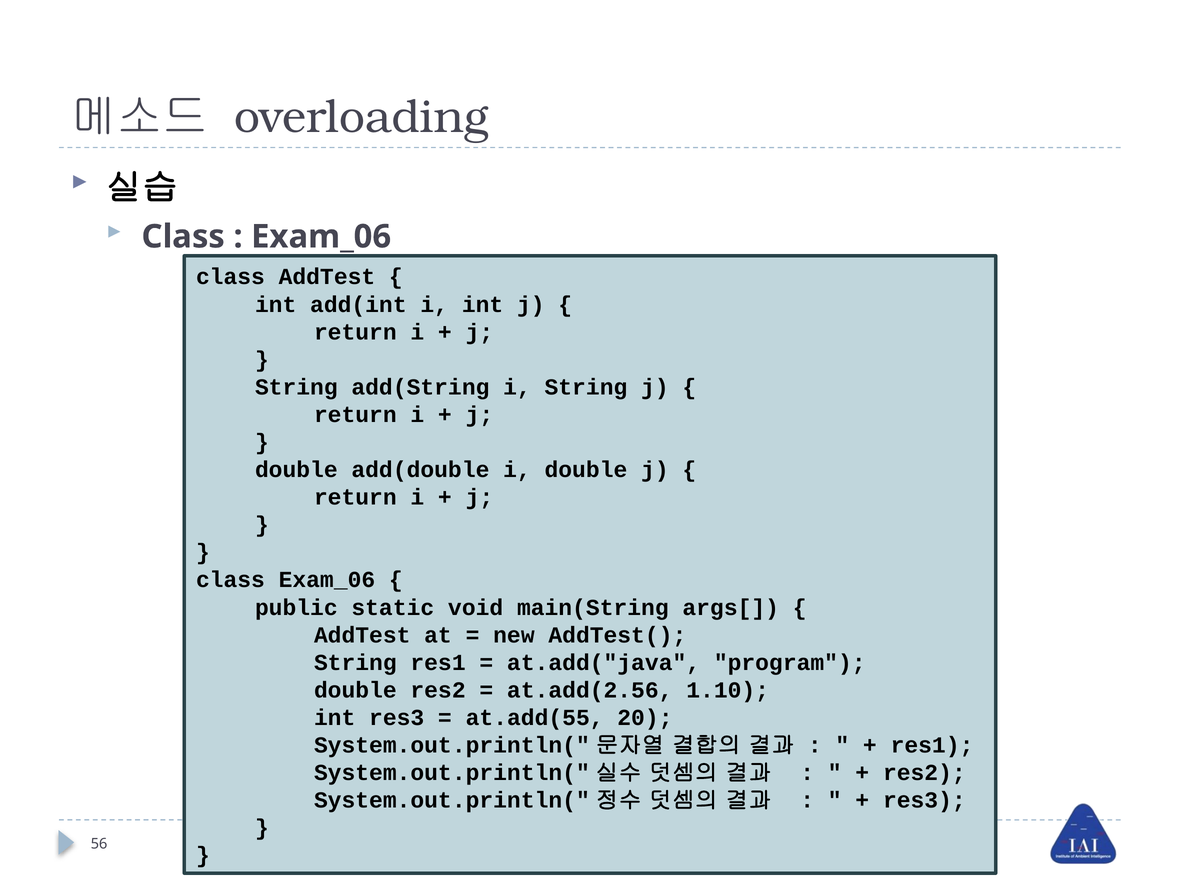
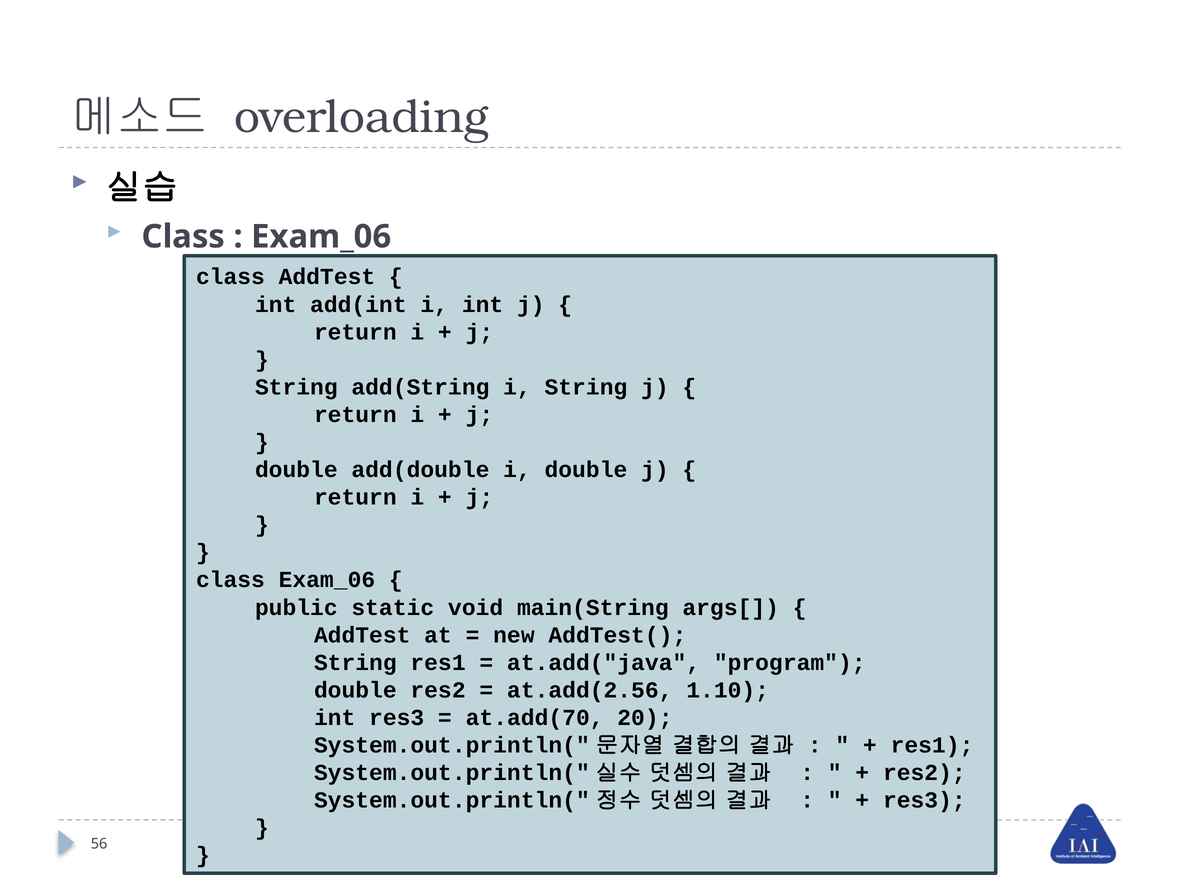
at.add(55: at.add(55 -> at.add(70
